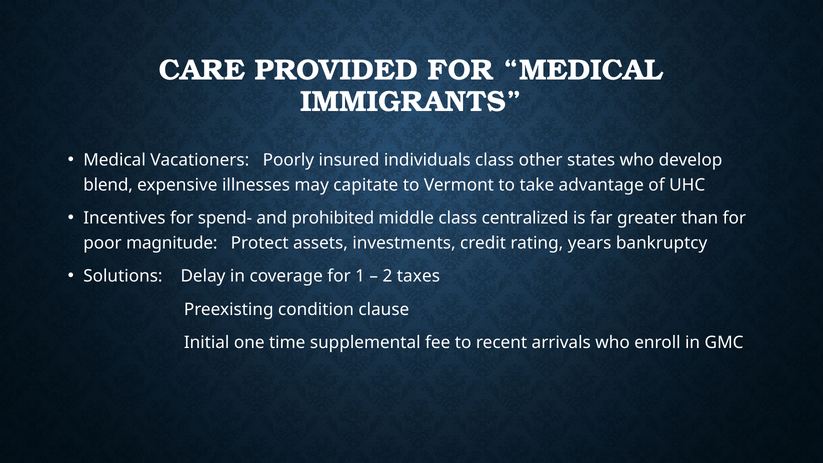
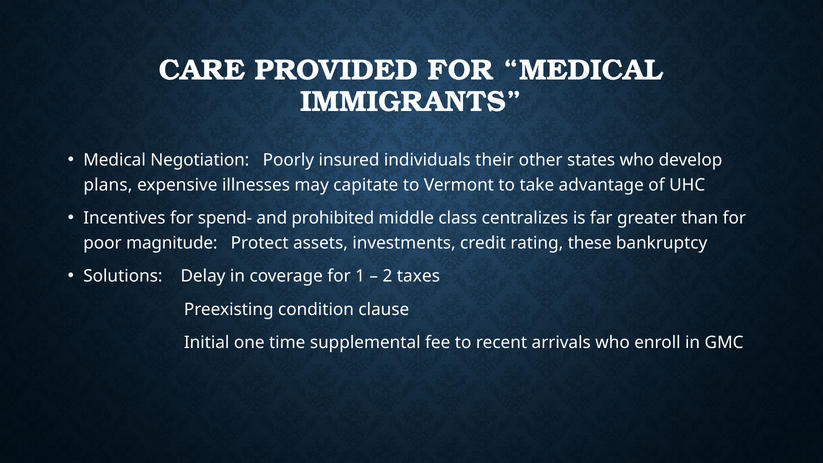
Vacationers: Vacationers -> Negotiation
individuals class: class -> their
blend: blend -> plans
centralized: centralized -> centralizes
years: years -> these
